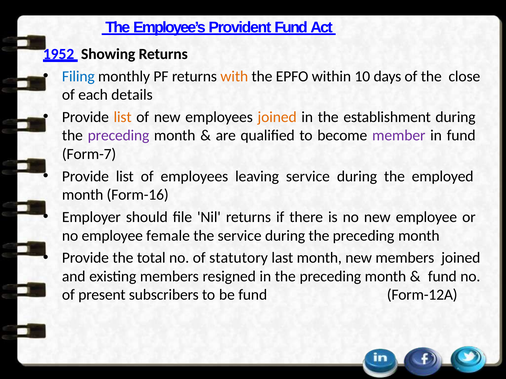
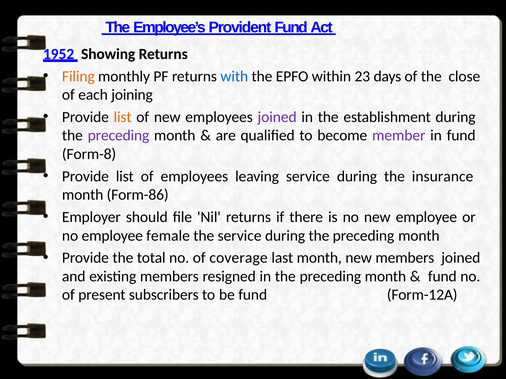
Filing colour: blue -> orange
with colour: orange -> blue
10: 10 -> 23
details: details -> joining
joined at (277, 117) colour: orange -> purple
Form-7: Form-7 -> Form-8
employed: employed -> insurance
Form-16: Form-16 -> Form-86
statutory: statutory -> coverage
